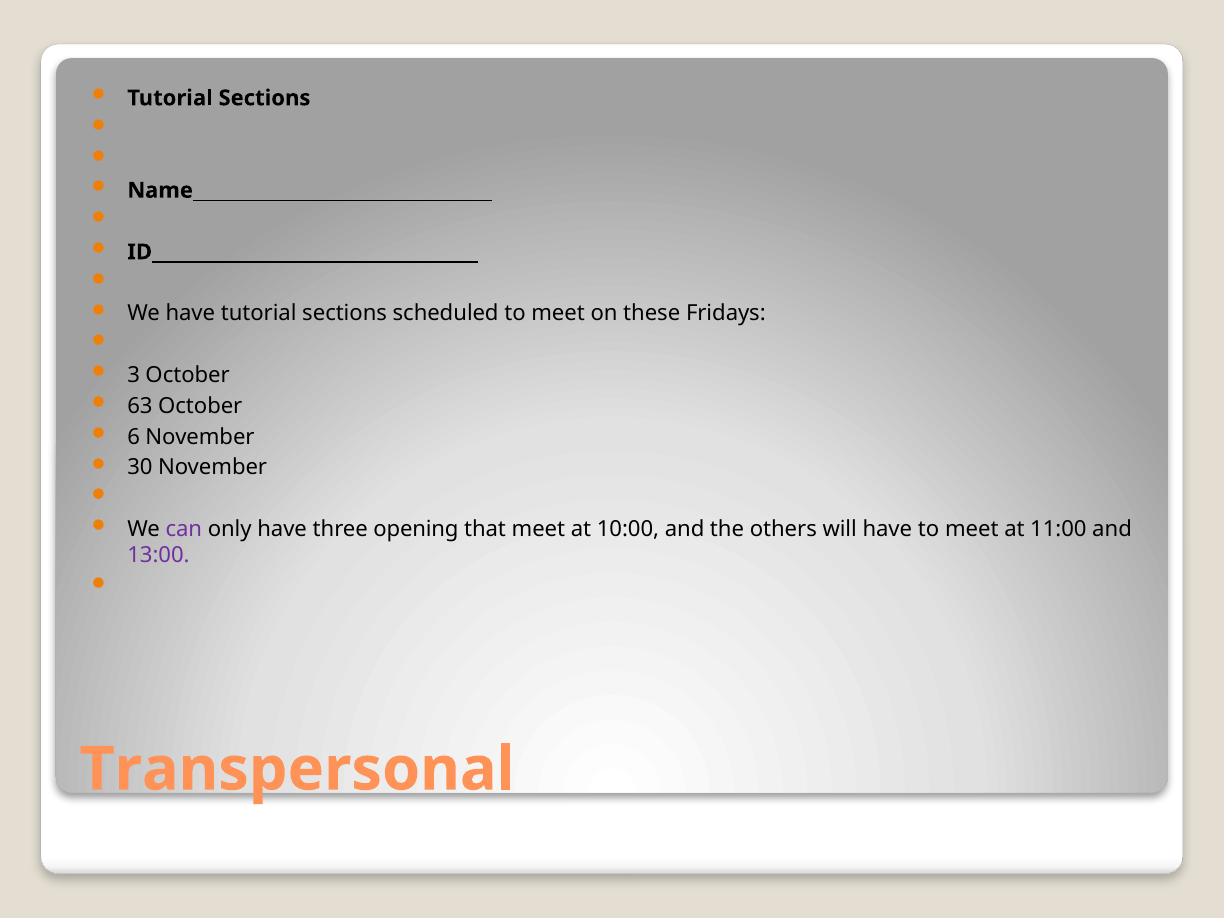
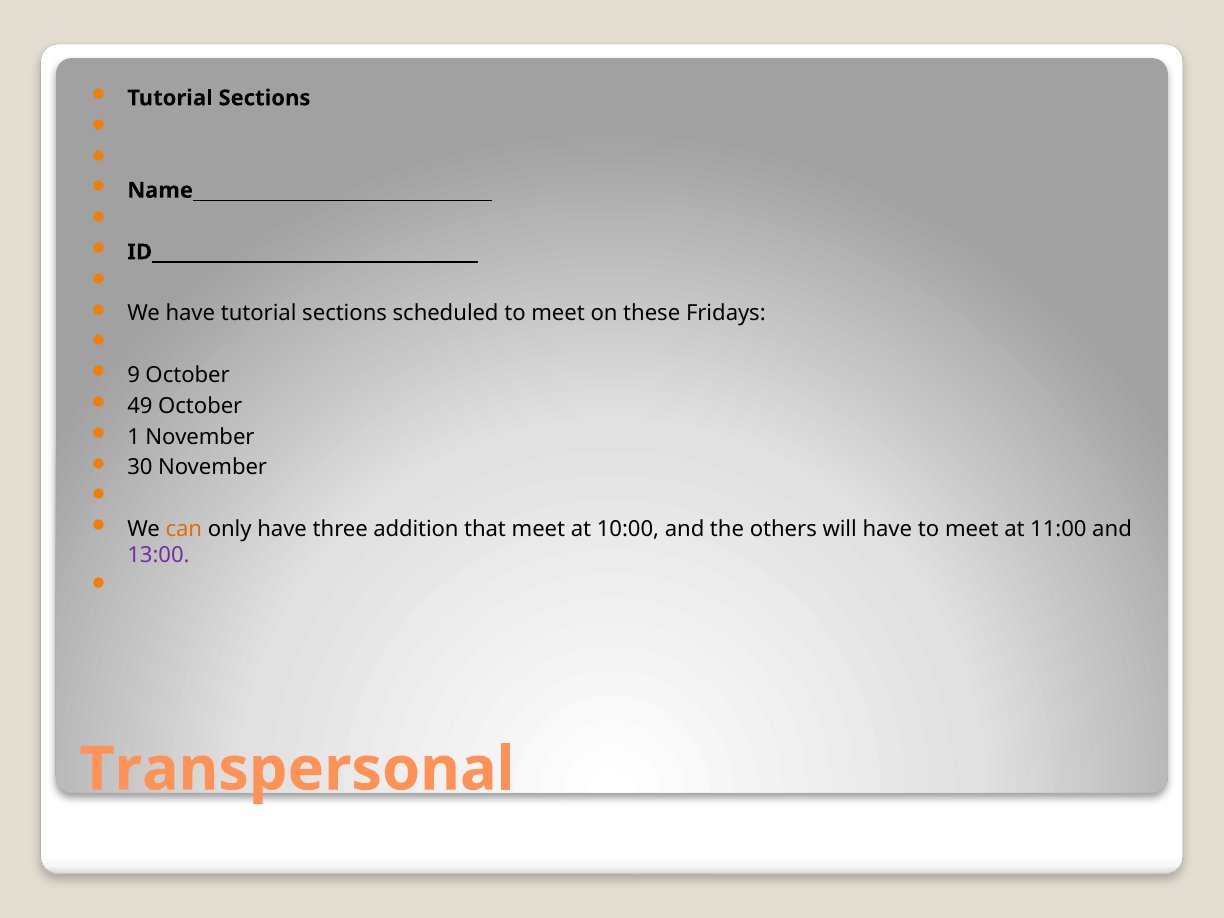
3: 3 -> 9
63: 63 -> 49
6: 6 -> 1
can colour: purple -> orange
opening: opening -> addition
